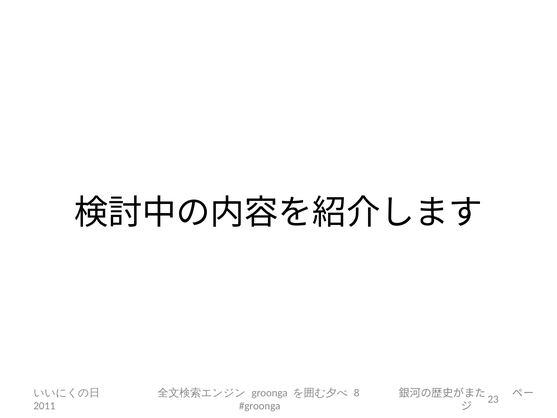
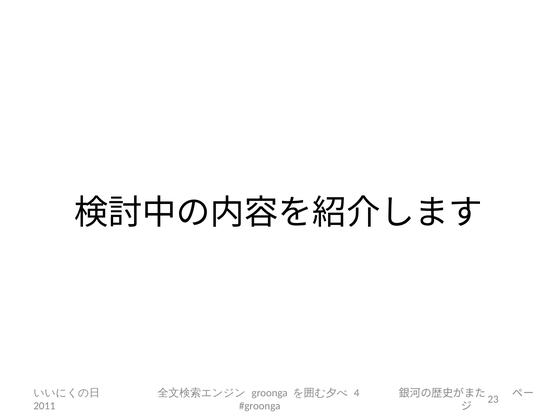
8: 8 -> 4
